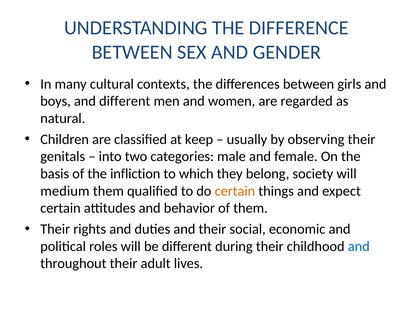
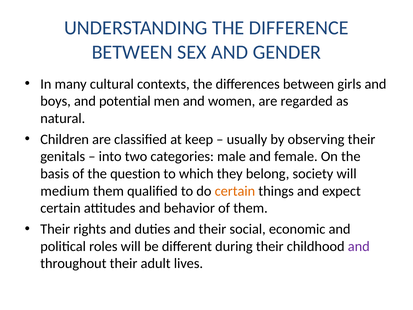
and different: different -> potential
infliction: infliction -> question
and at (359, 246) colour: blue -> purple
